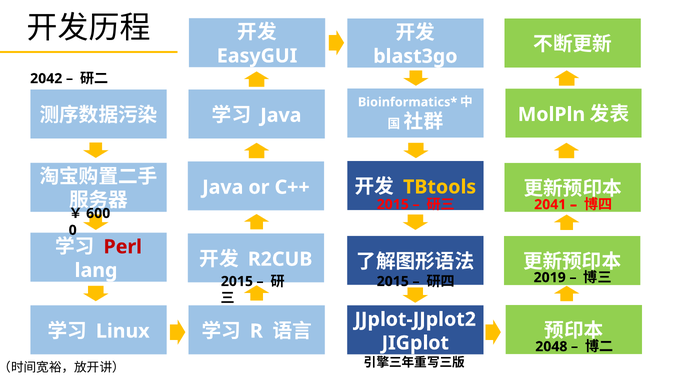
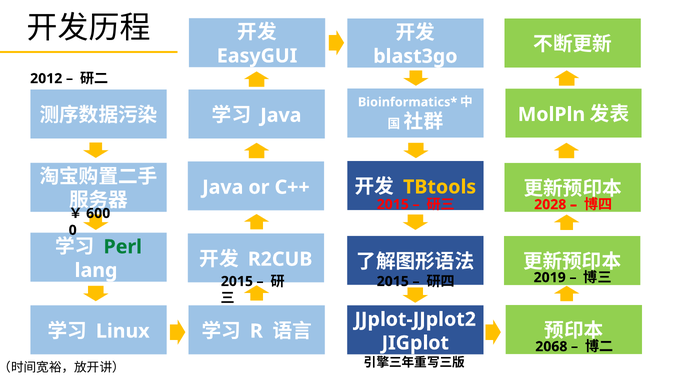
2042: 2042 -> 2012
2041: 2041 -> 2028
Perl colour: red -> green
2048: 2048 -> 2068
